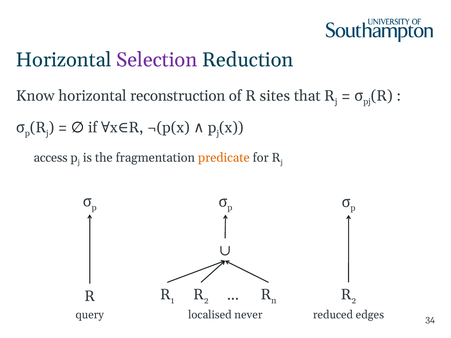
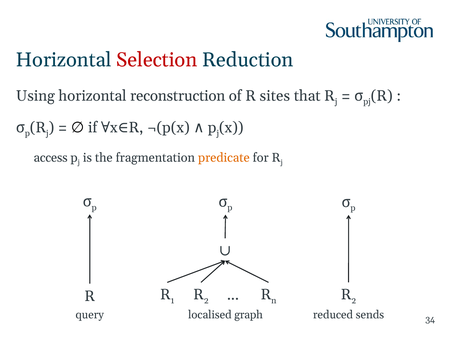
Selection colour: purple -> red
Know: Know -> Using
never: never -> graph
edges: edges -> sends
